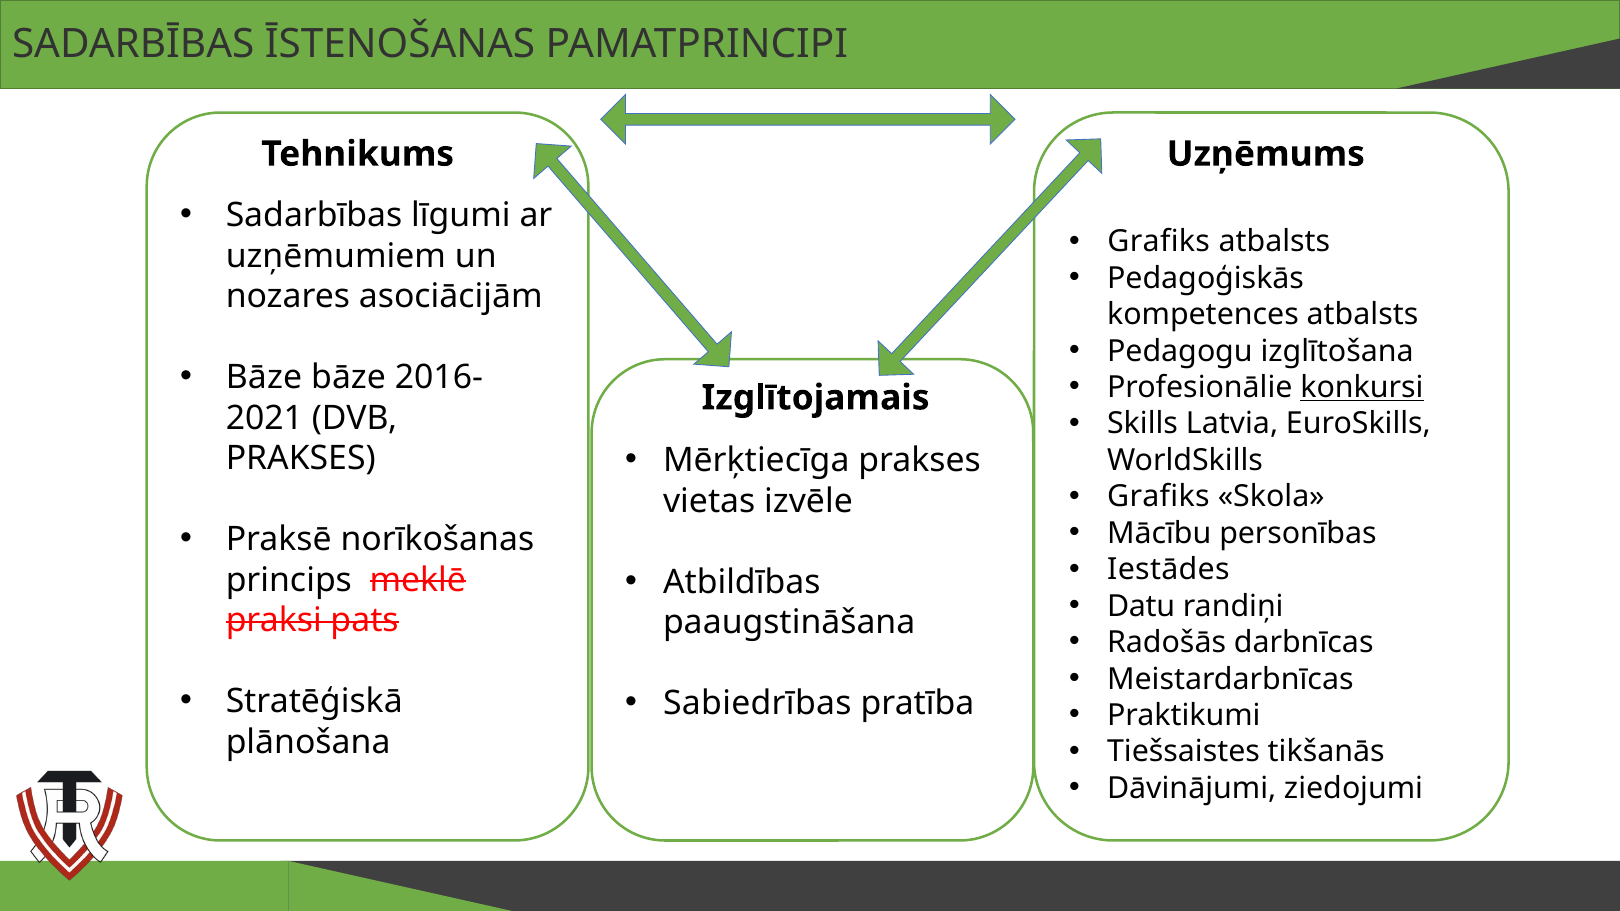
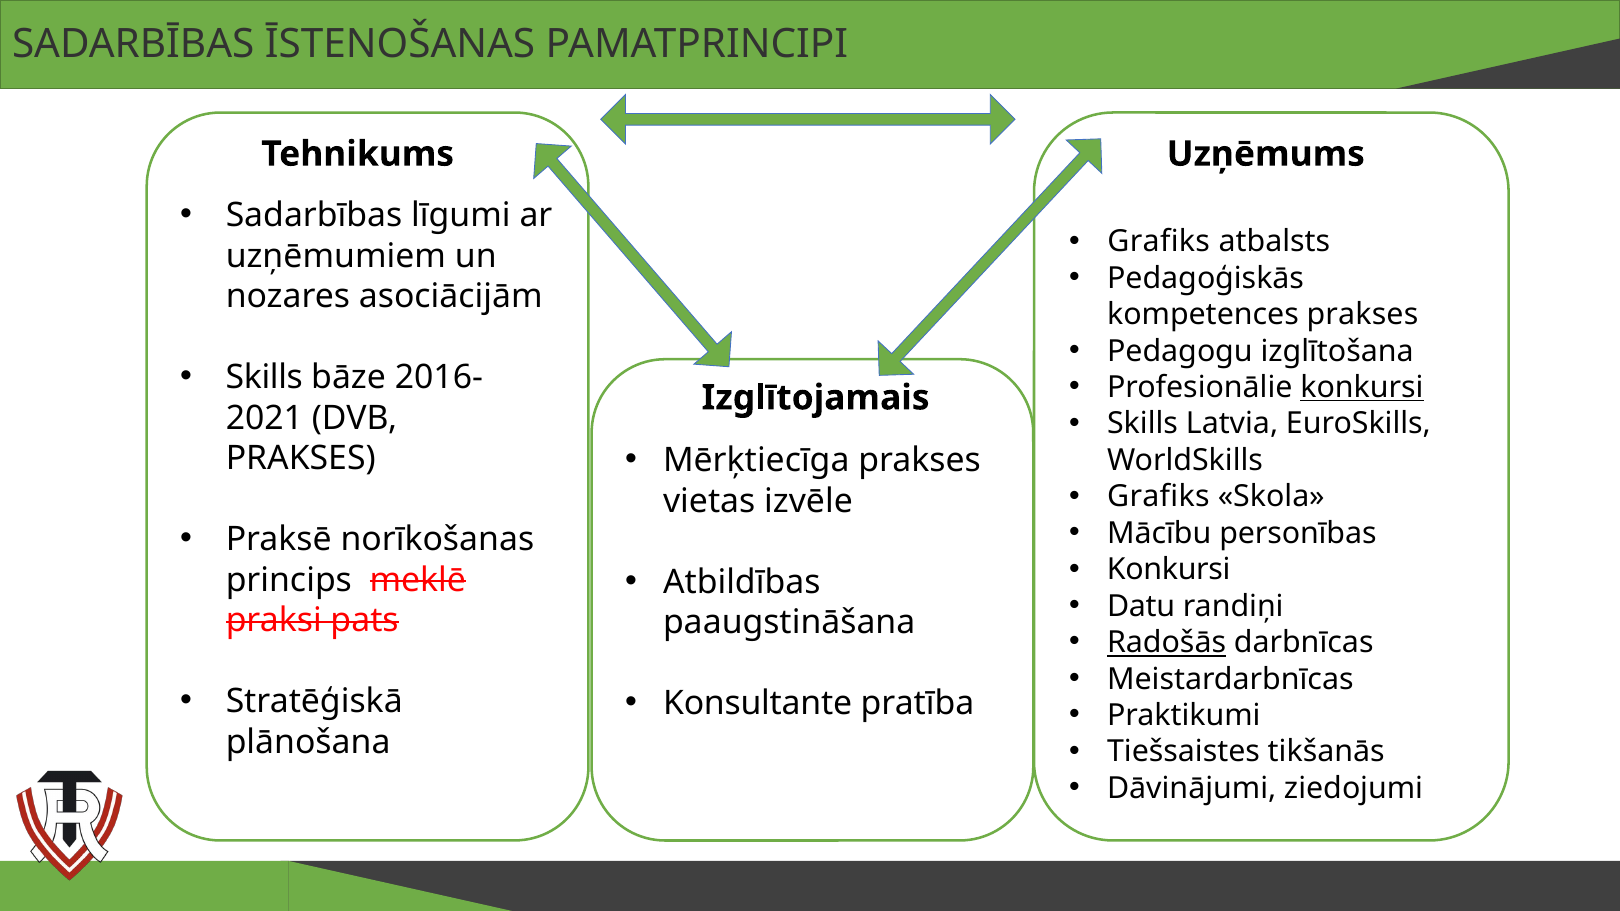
kompetences atbalsts: atbalsts -> prakses
Bāze at (264, 378): Bāze -> Skills
Iestādes at (1168, 570): Iestādes -> Konkursi
Radošās underline: none -> present
Sabiedrības: Sabiedrības -> Konsultante
